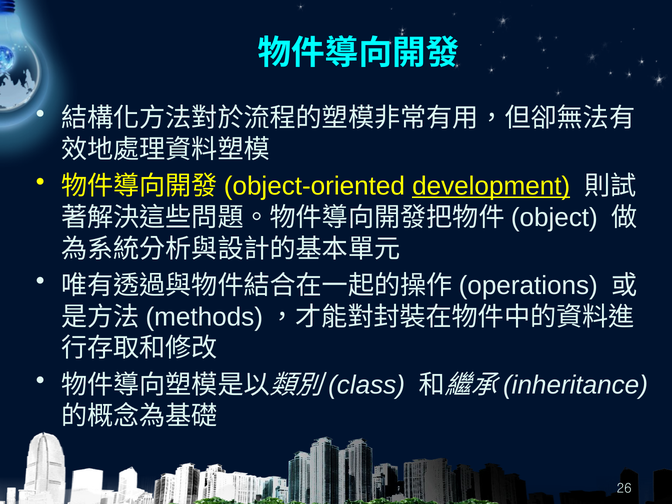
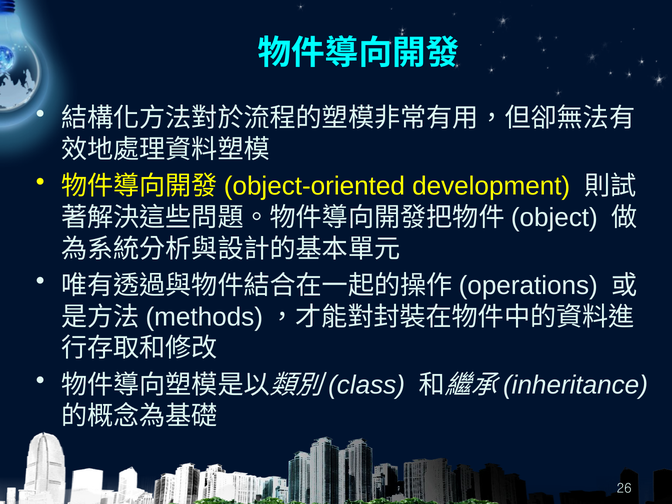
development underline: present -> none
